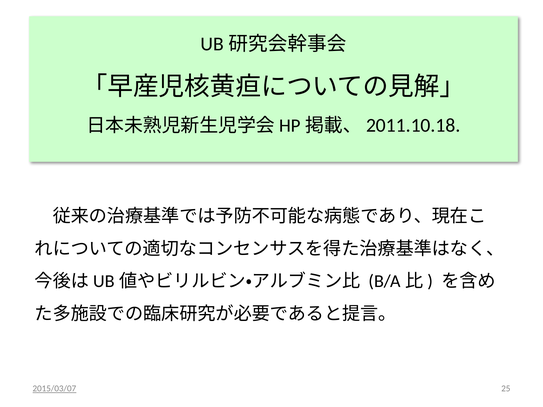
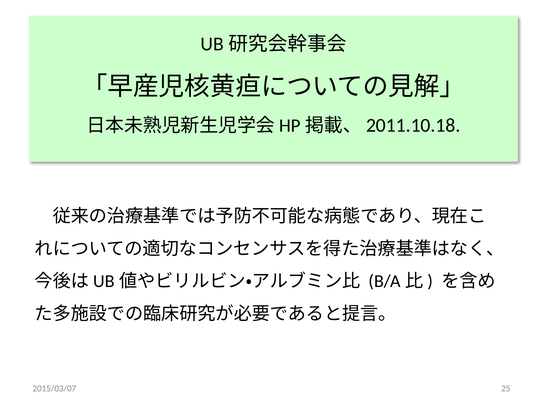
2015/03/07 underline: present -> none
